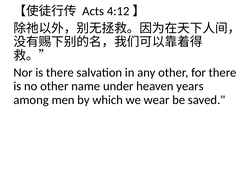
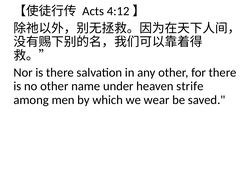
years: years -> strife
